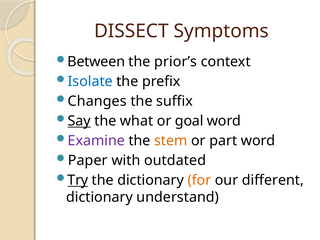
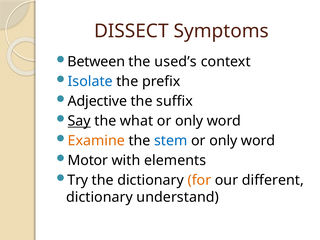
prior’s: prior’s -> used’s
Changes: Changes -> Adjective
goal at (189, 121): goal -> only
Examine colour: purple -> orange
stem colour: orange -> blue
part at (223, 141): part -> only
Paper: Paper -> Motor
outdated: outdated -> elements
Try underline: present -> none
